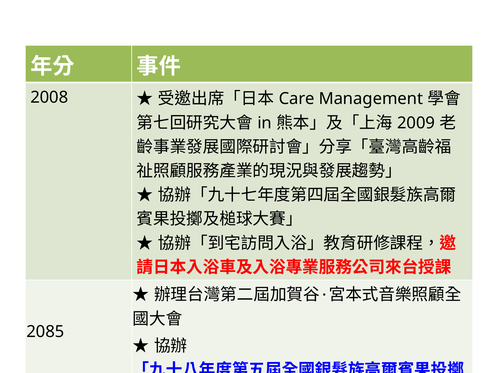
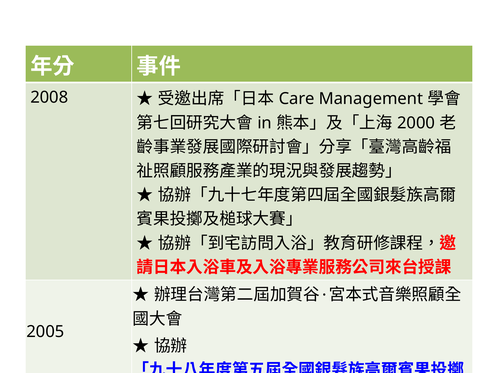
2009: 2009 -> 2000
2085: 2085 -> 2005
